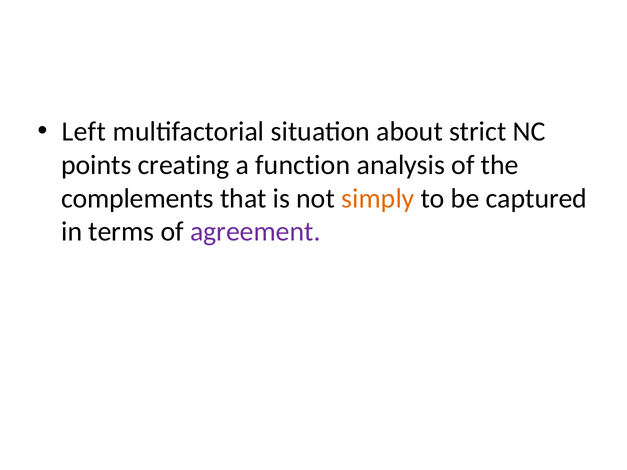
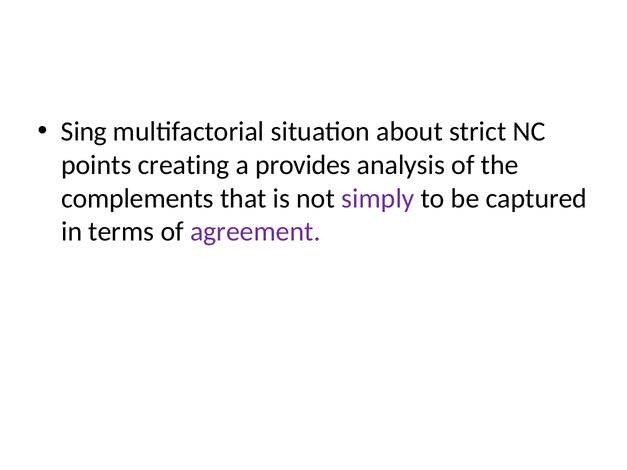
Left: Left -> Sing
function: function -> provides
simply colour: orange -> purple
